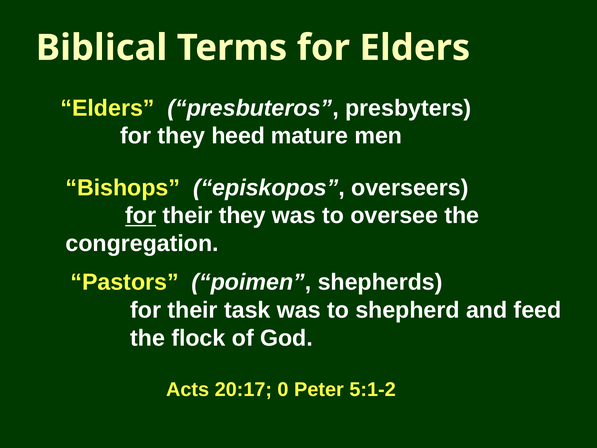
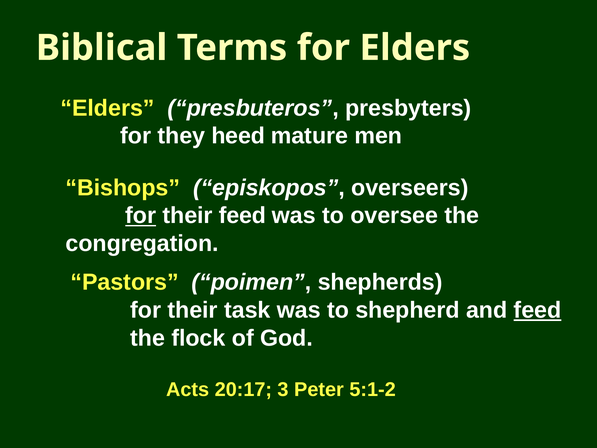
their they: they -> feed
feed at (537, 310) underline: none -> present
0: 0 -> 3
